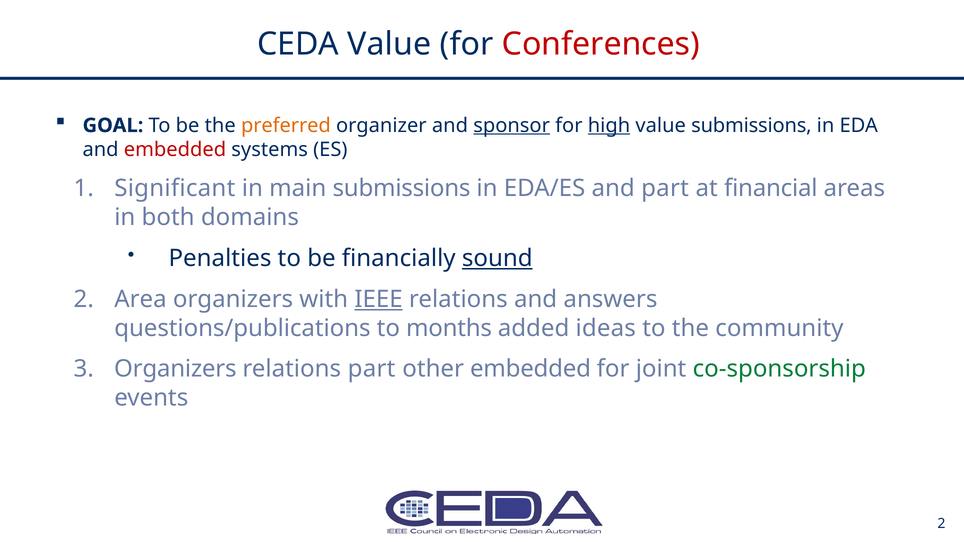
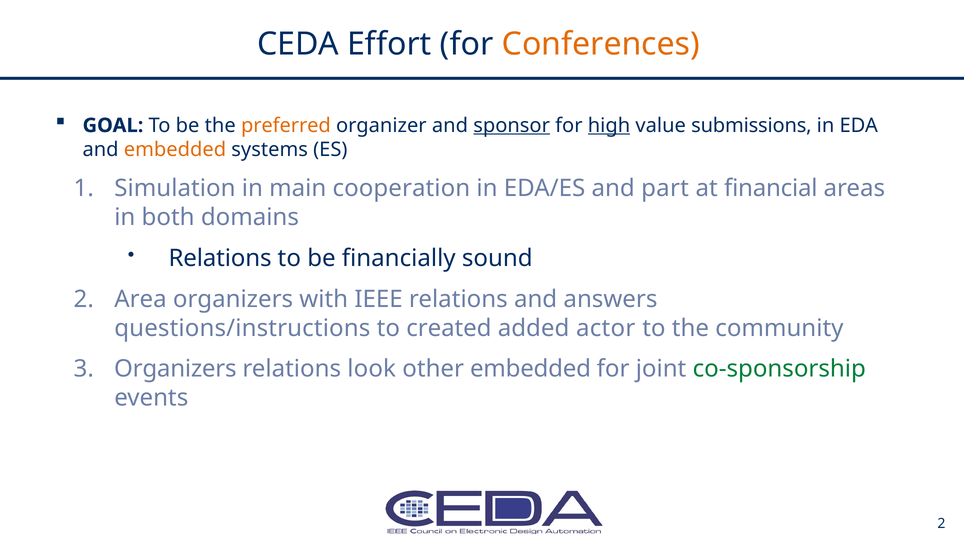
CEDA Value: Value -> Effort
Conferences colour: red -> orange
embedded at (175, 150) colour: red -> orange
Significant: Significant -> Simulation
main submissions: submissions -> cooperation
Penalties at (220, 258): Penalties -> Relations
sound underline: present -> none
IEEE underline: present -> none
questions/publications: questions/publications -> questions/instructions
months: months -> created
ideas: ideas -> actor
relations part: part -> look
